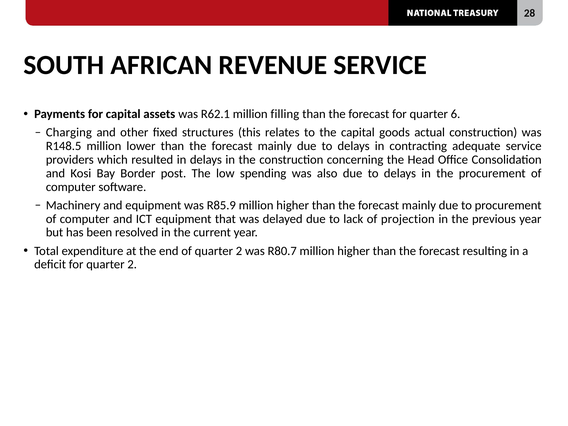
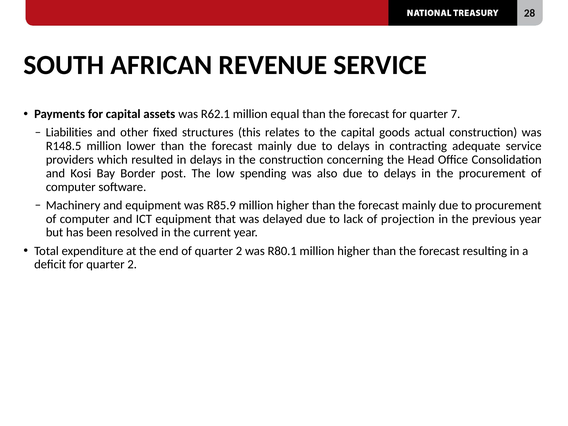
filling: filling -> equal
6: 6 -> 7
Charging: Charging -> Liabilities
R80.7: R80.7 -> R80.1
